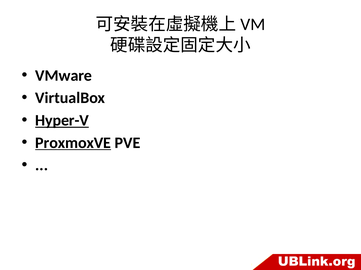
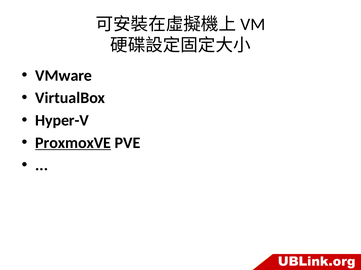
Hyper-V underline: present -> none
